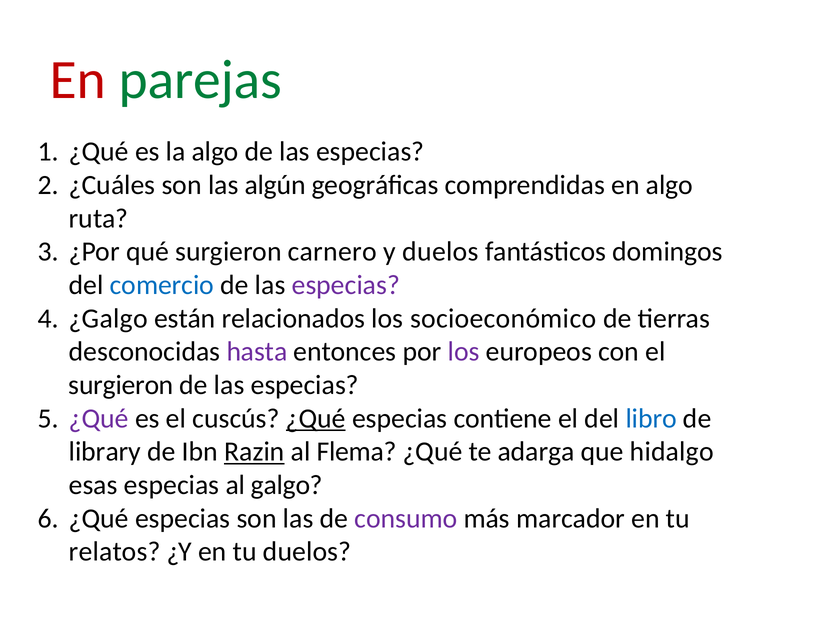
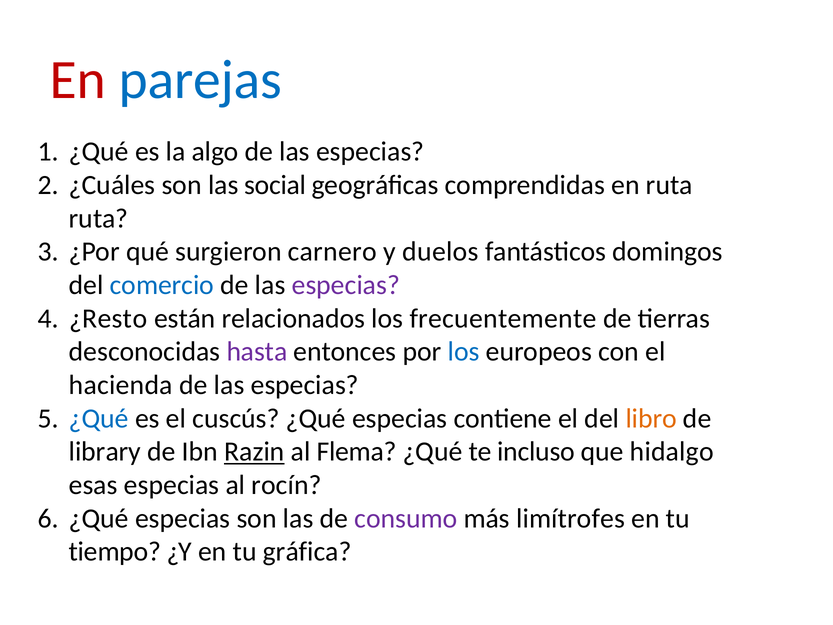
parejas colour: green -> blue
algún: algún -> social
en algo: algo -> ruta
¿Galgo: ¿Galgo -> ¿Resto
socioeconómico: socioeconómico -> frecuentemente
los at (464, 352) colour: purple -> blue
surgieron at (121, 385): surgieron -> hacienda
¿Qué at (99, 418) colour: purple -> blue
¿Qué at (316, 418) underline: present -> none
libro colour: blue -> orange
adarga: adarga -> incluso
galgo: galgo -> rocín
marcador: marcador -> limítrofes
relatos: relatos -> tiempo
tu duelos: duelos -> gráfica
